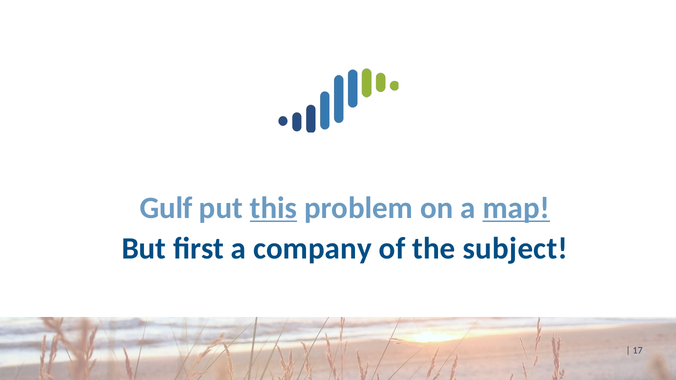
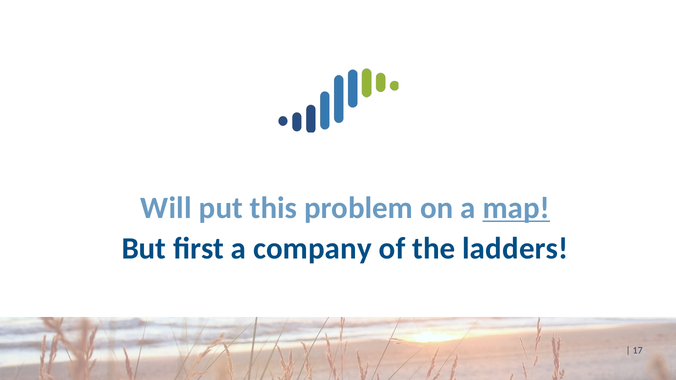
Gulf: Gulf -> Will
this underline: present -> none
subject: subject -> ladders
